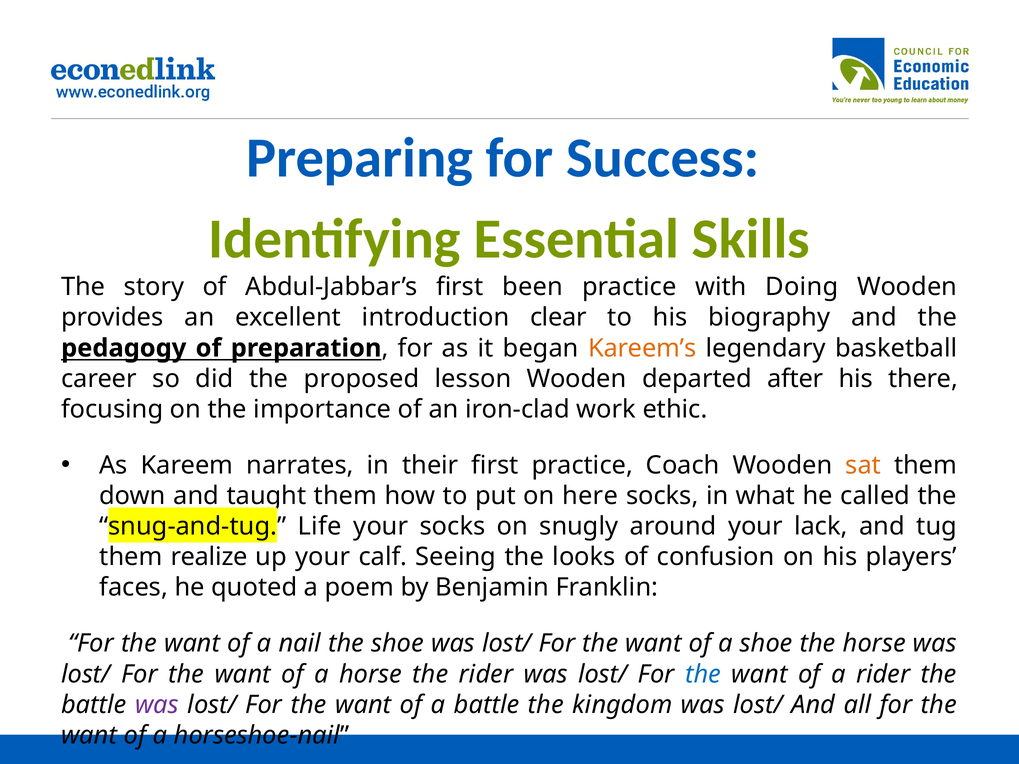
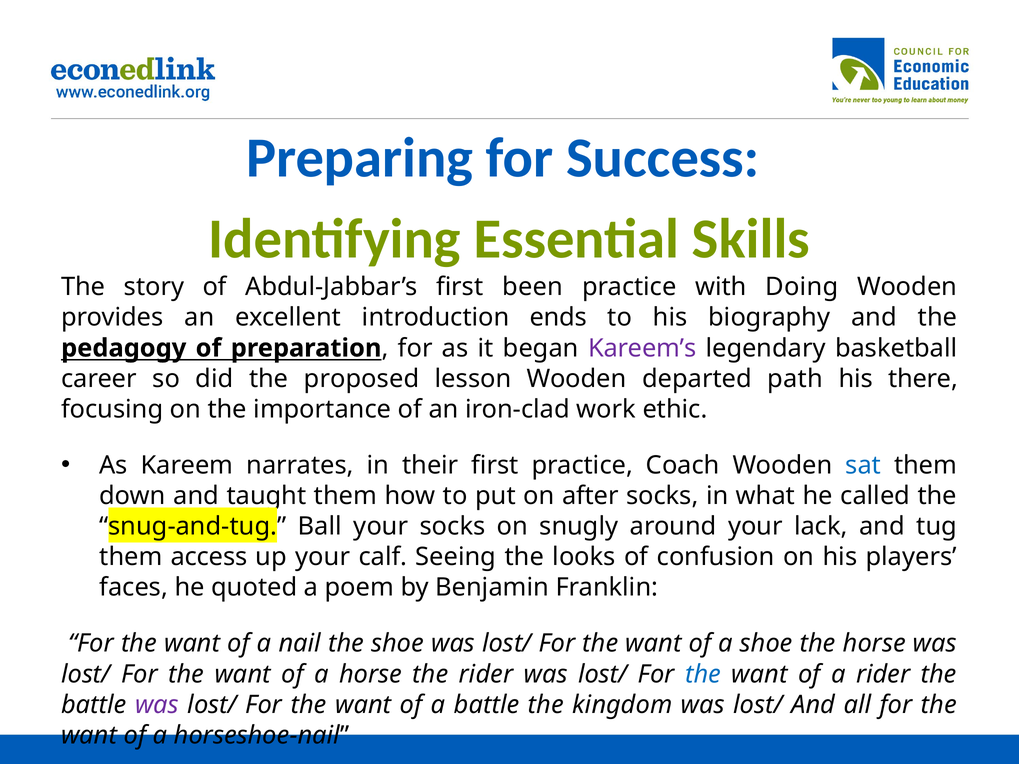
clear: clear -> ends
Kareem’s colour: orange -> purple
after: after -> path
sat colour: orange -> blue
here: here -> after
Life: Life -> Ball
realize: realize -> access
